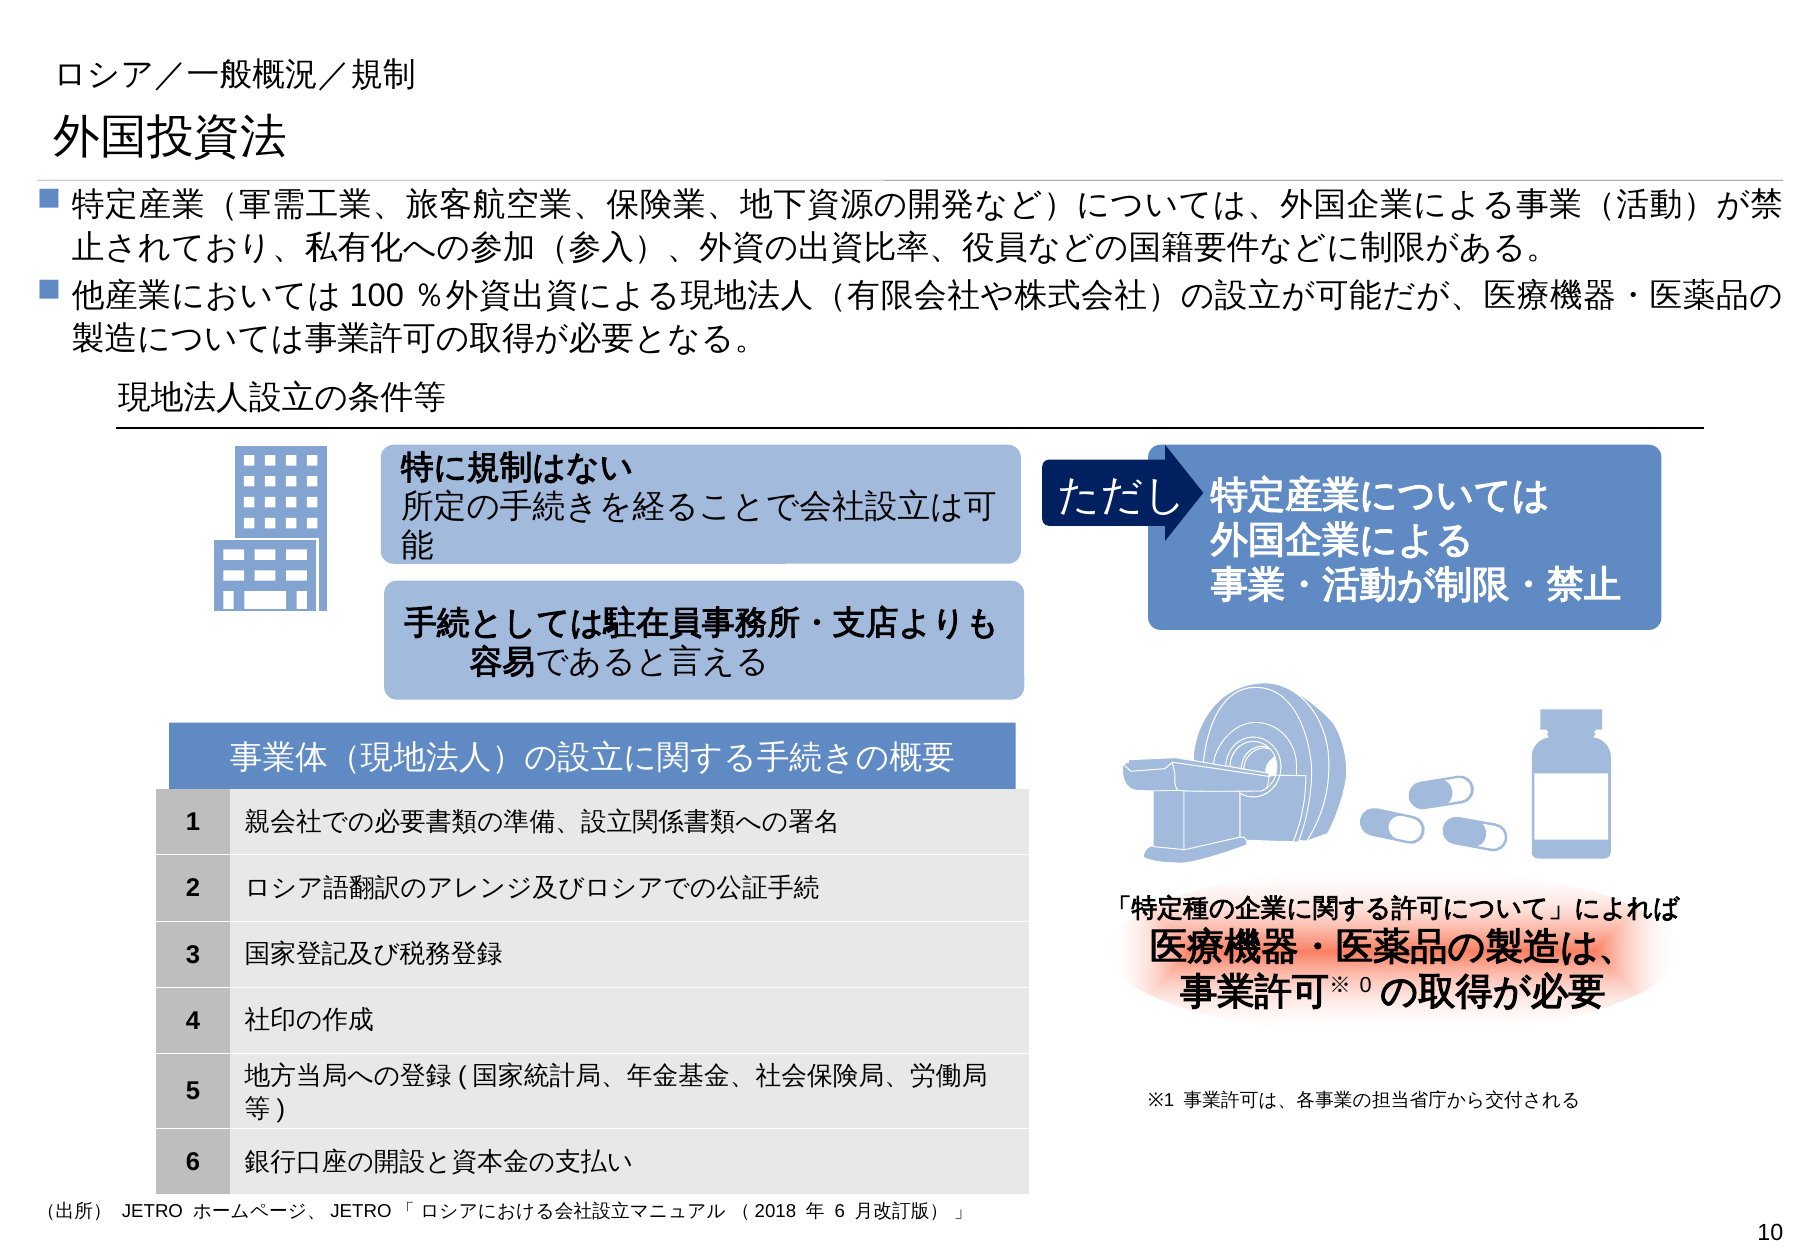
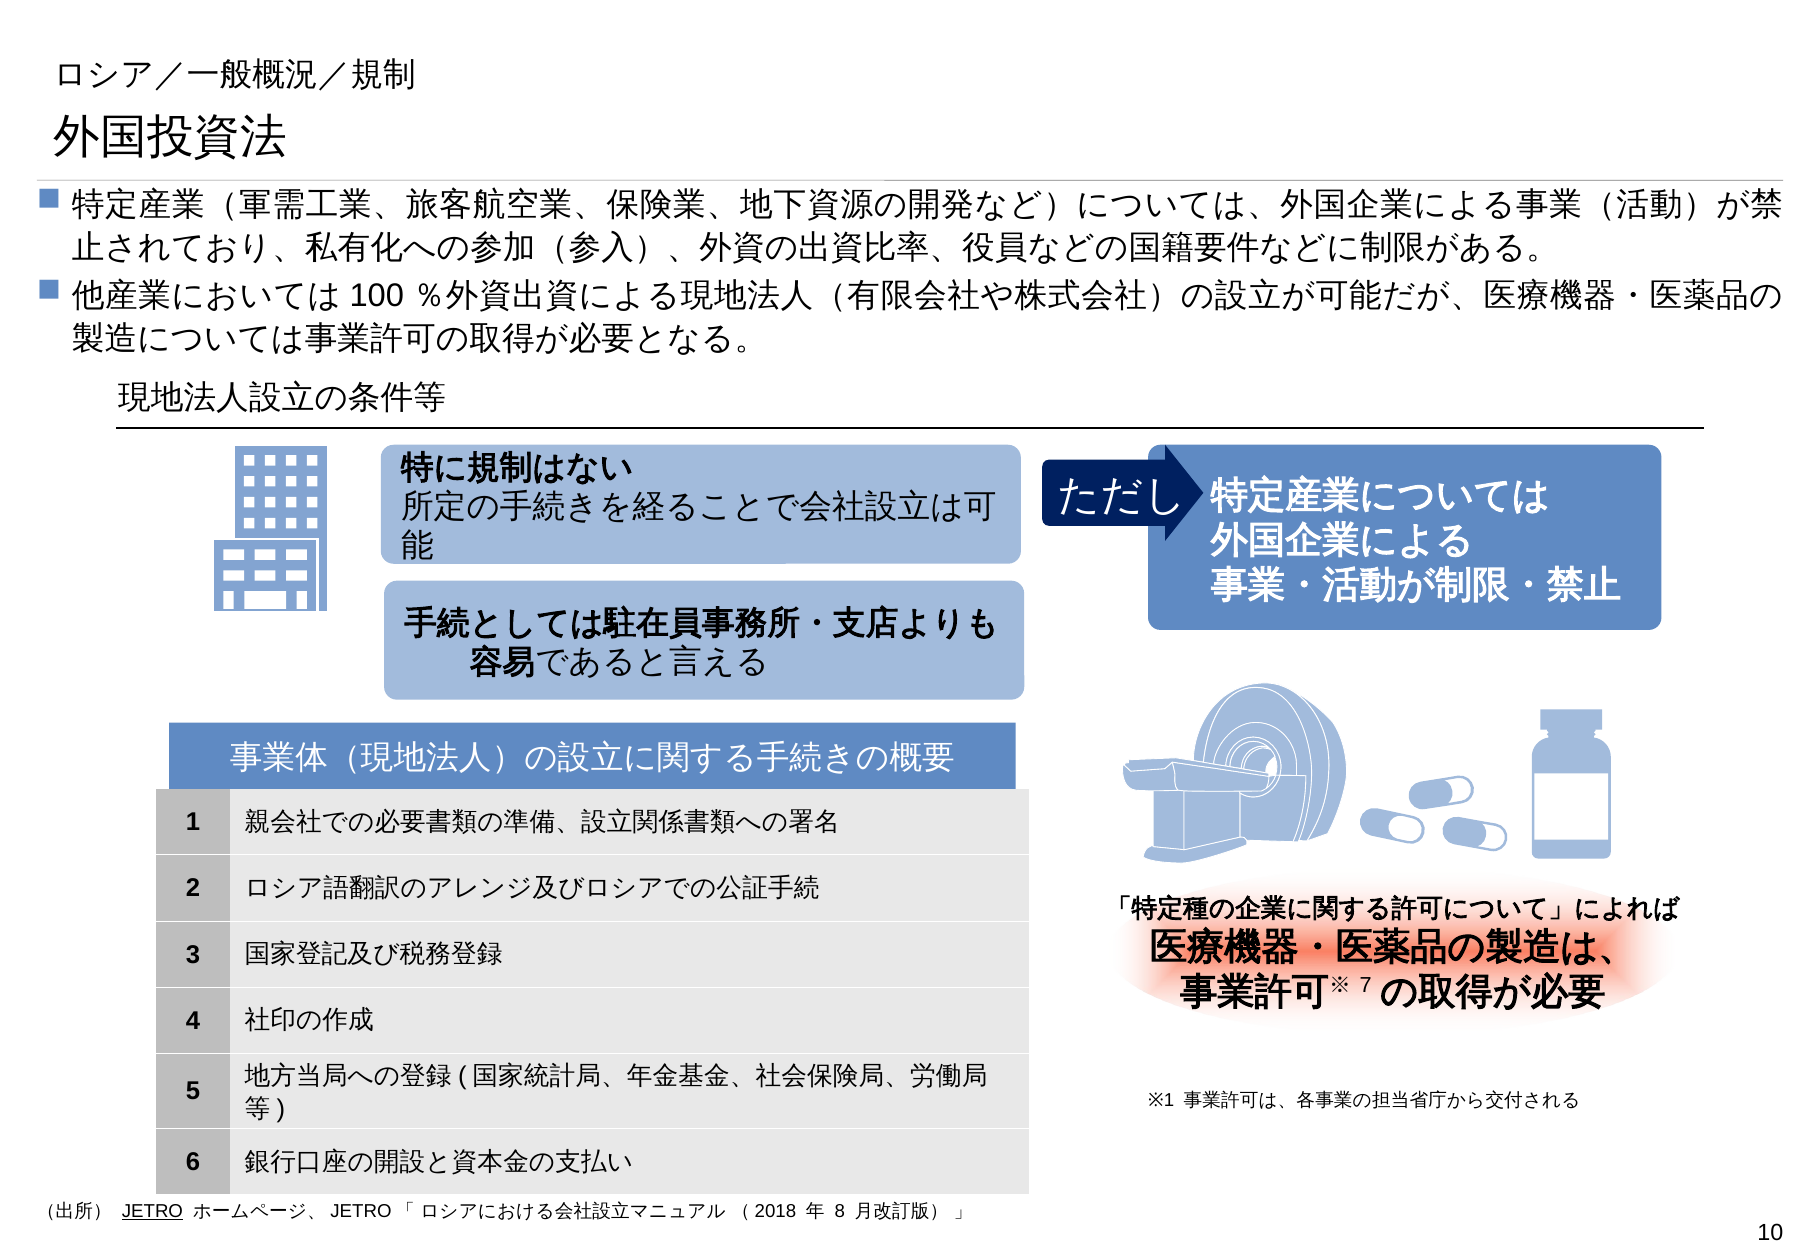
0: 0 -> 7
JETRO underline: none -> present
6 at (840, 1211): 6 -> 8
